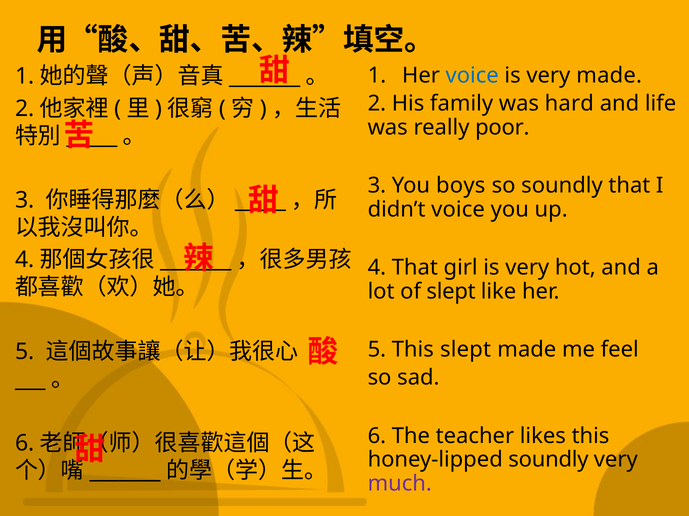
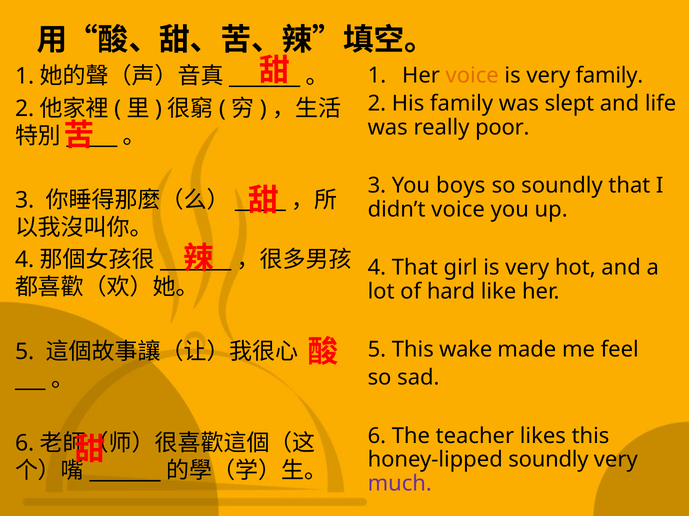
voice at (472, 76) colour: blue -> orange
very made: made -> family
hard: hard -> slept
of slept: slept -> hard
This slept: slept -> wake
